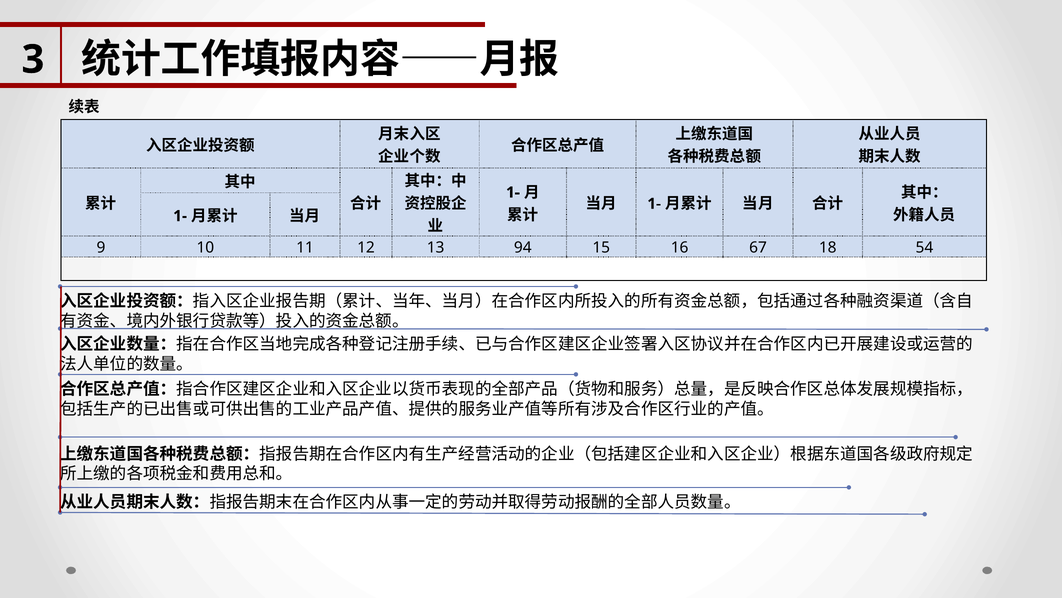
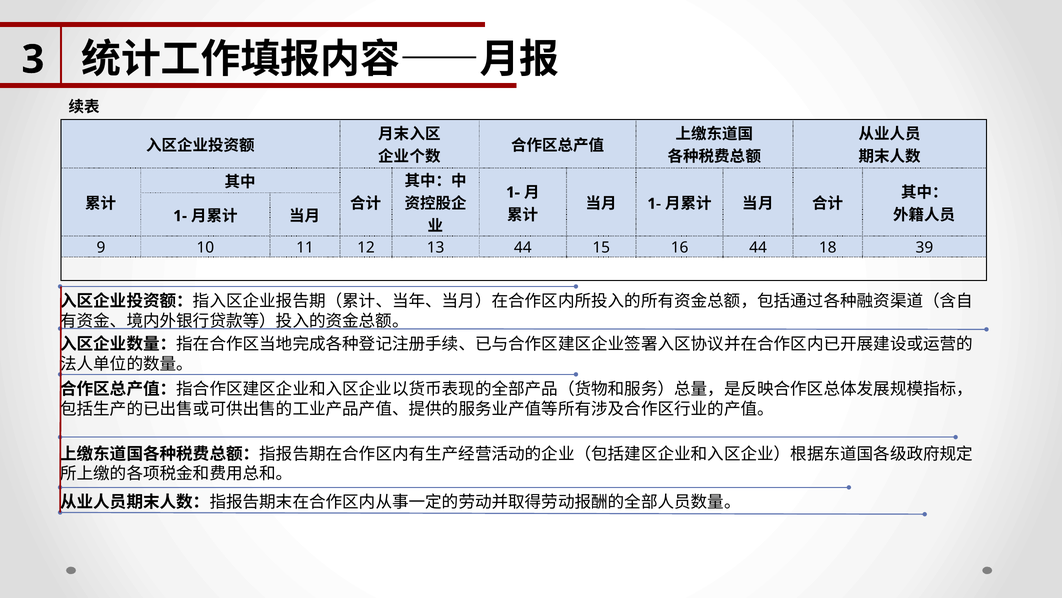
13 94: 94 -> 44
16 67: 67 -> 44
54: 54 -> 39
